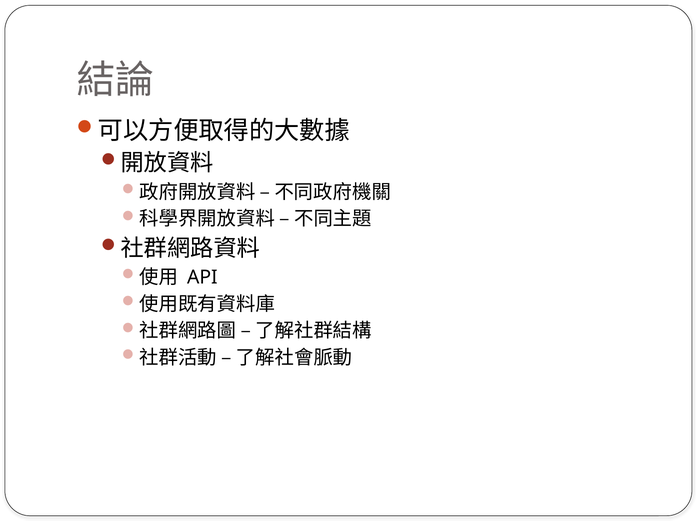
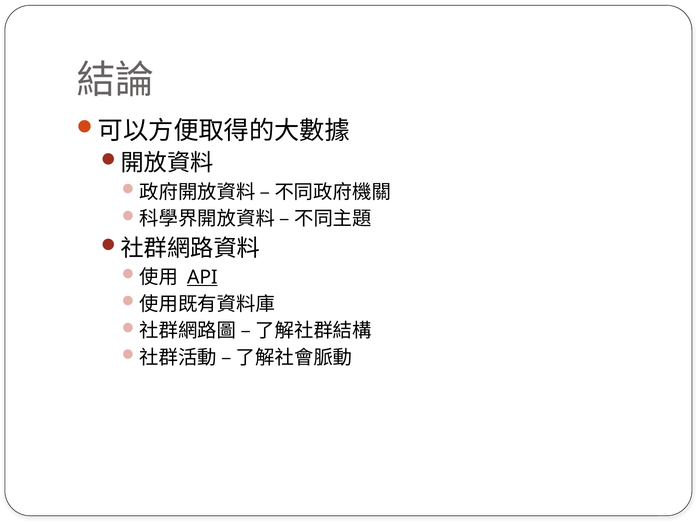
API underline: none -> present
